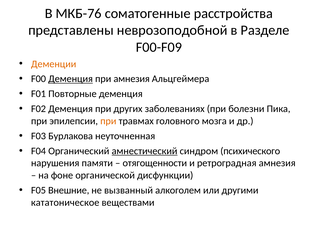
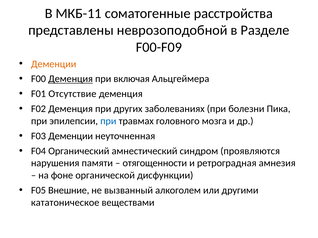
МКБ-76: МКБ-76 -> МКБ-11
при амнезия: амнезия -> включая
Повторные: Повторные -> Отсутствие
при at (108, 121) colour: orange -> blue
F03 Бурлакова: Бурлакова -> Деменции
амнестический underline: present -> none
психического: психического -> проявляются
